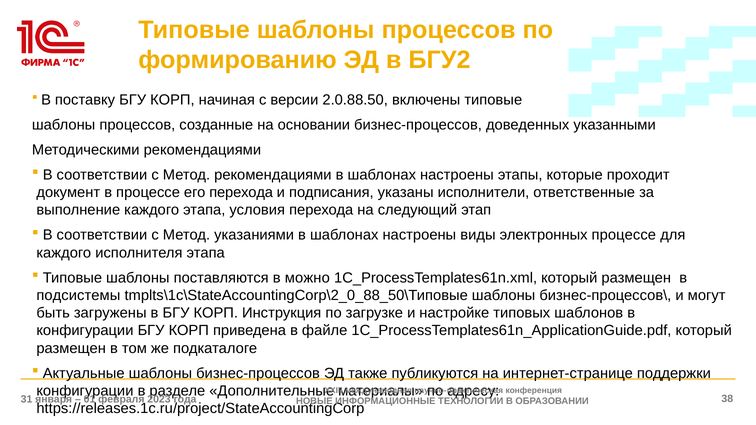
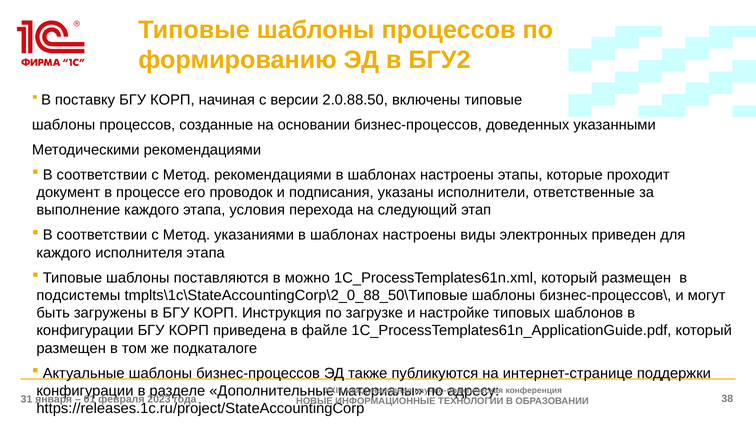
его перехода: перехода -> проводок
электронных процессе: процессе -> приведен
